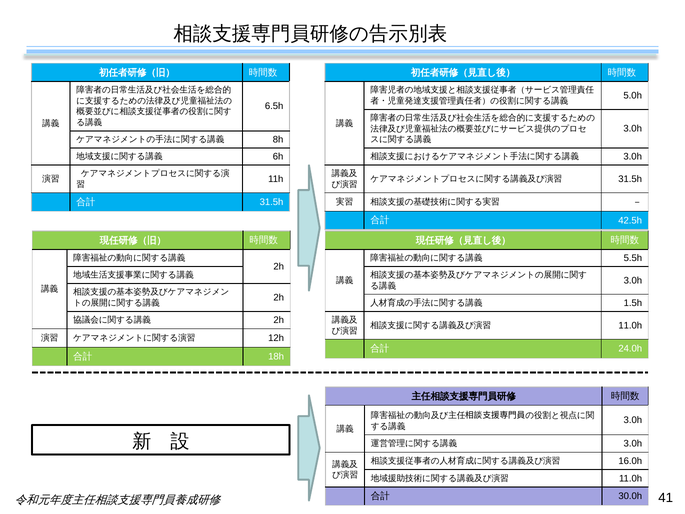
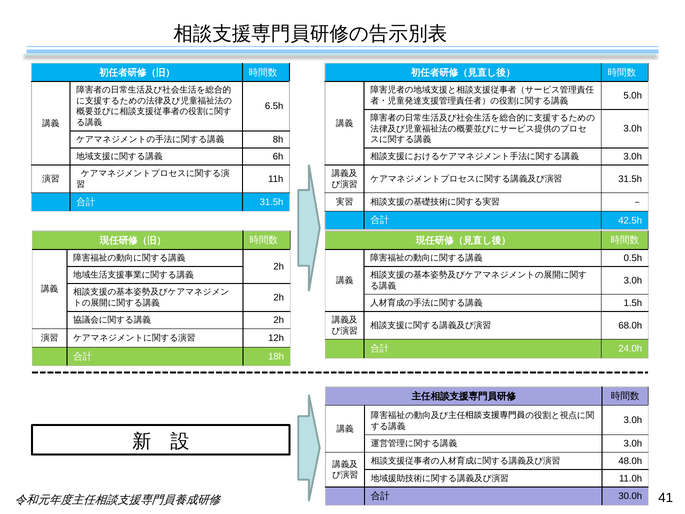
5.5h: 5.5h -> 0.5h
11.0h at (630, 325): 11.0h -> 68.0h
16.0h: 16.0h -> 48.0h
